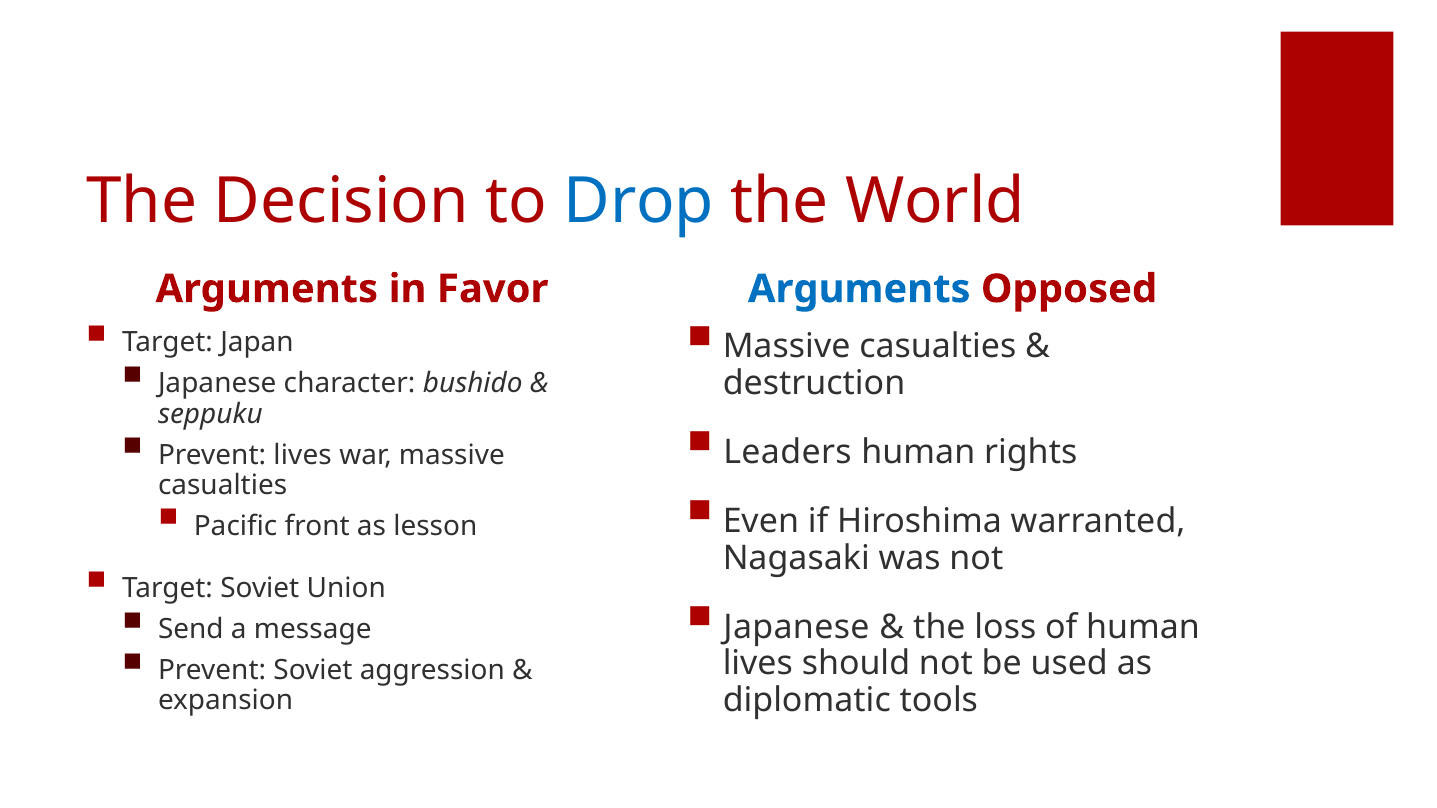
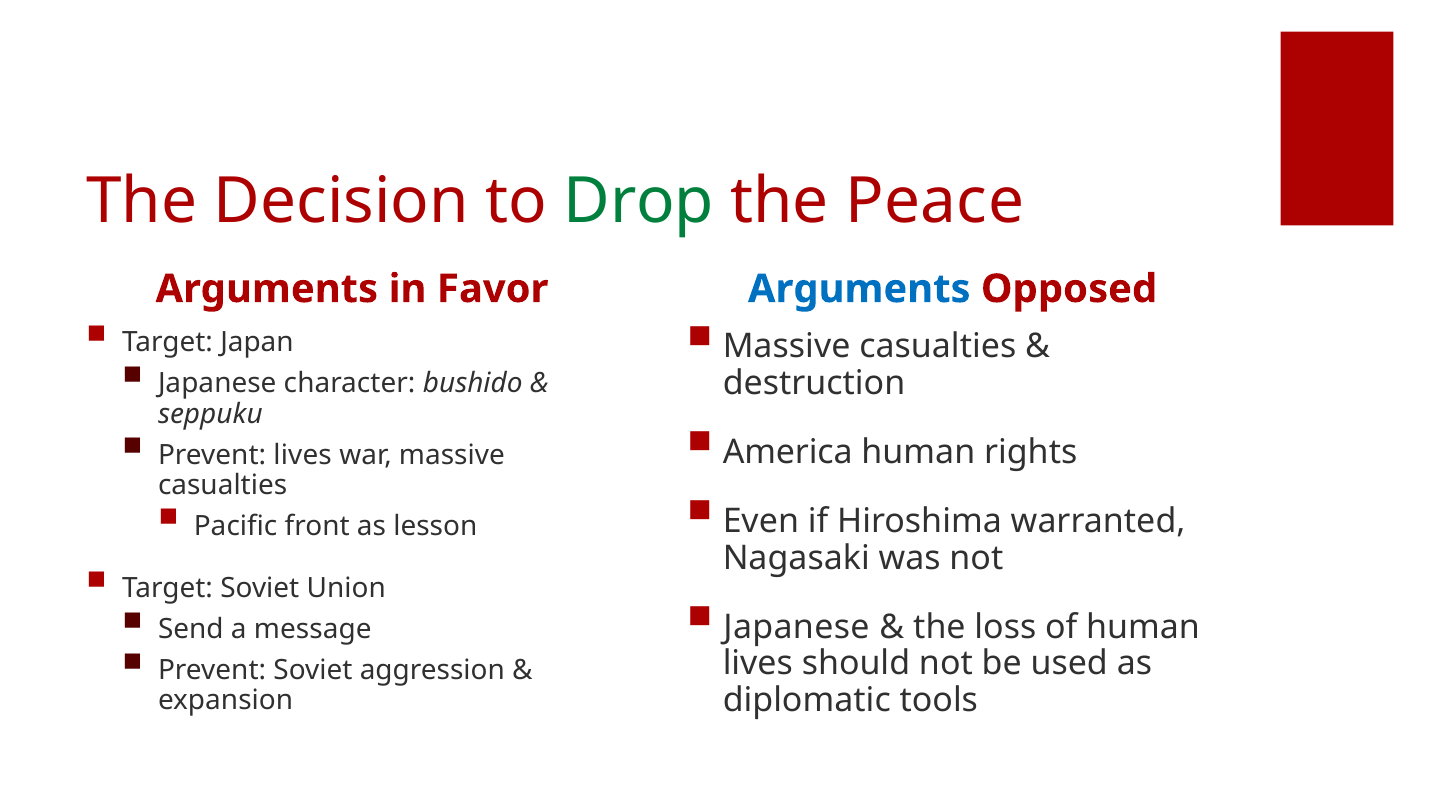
Drop colour: blue -> green
World: World -> Peace
Leaders: Leaders -> America
